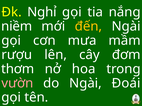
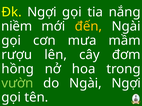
Đk Nghỉ: Nghỉ -> Ngợi
thơm: thơm -> hồng
vườn colour: pink -> light green
Ngài Đoái: Đoái -> Ngợi
